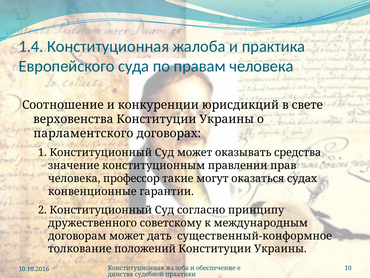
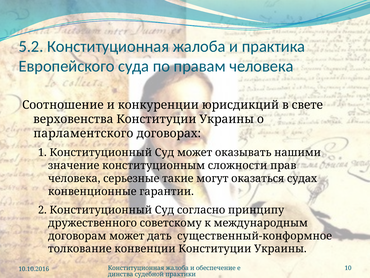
1.4: 1.4 -> 5.2
средства: средства -> нашими
правлении: правлении -> сложности
профессор: профессор -> серьезные
положений: положений -> конвенции
